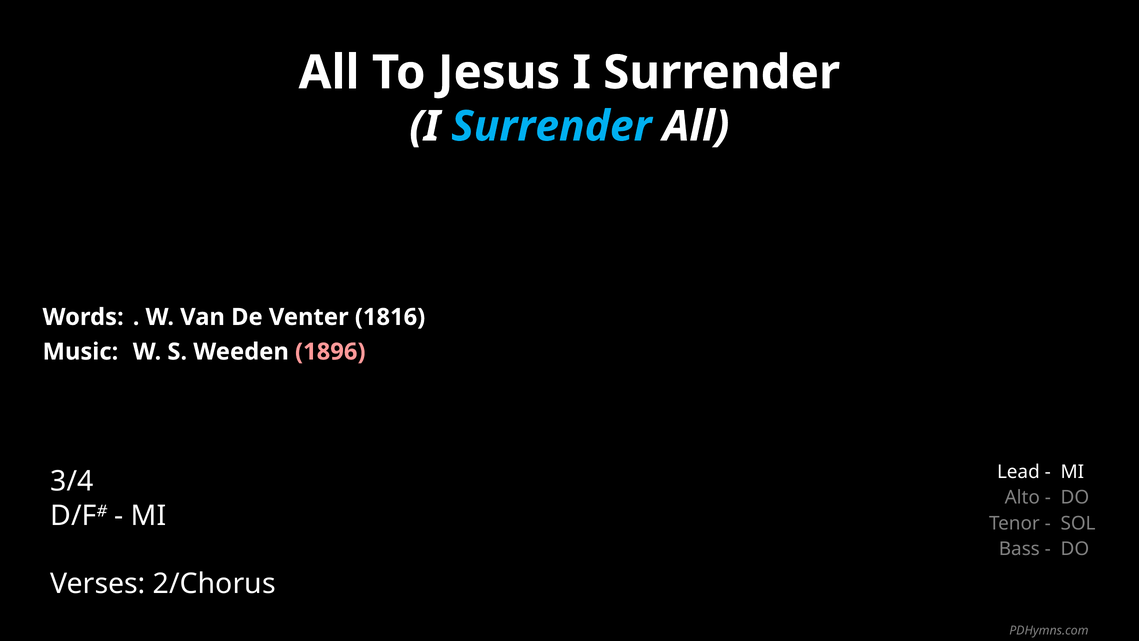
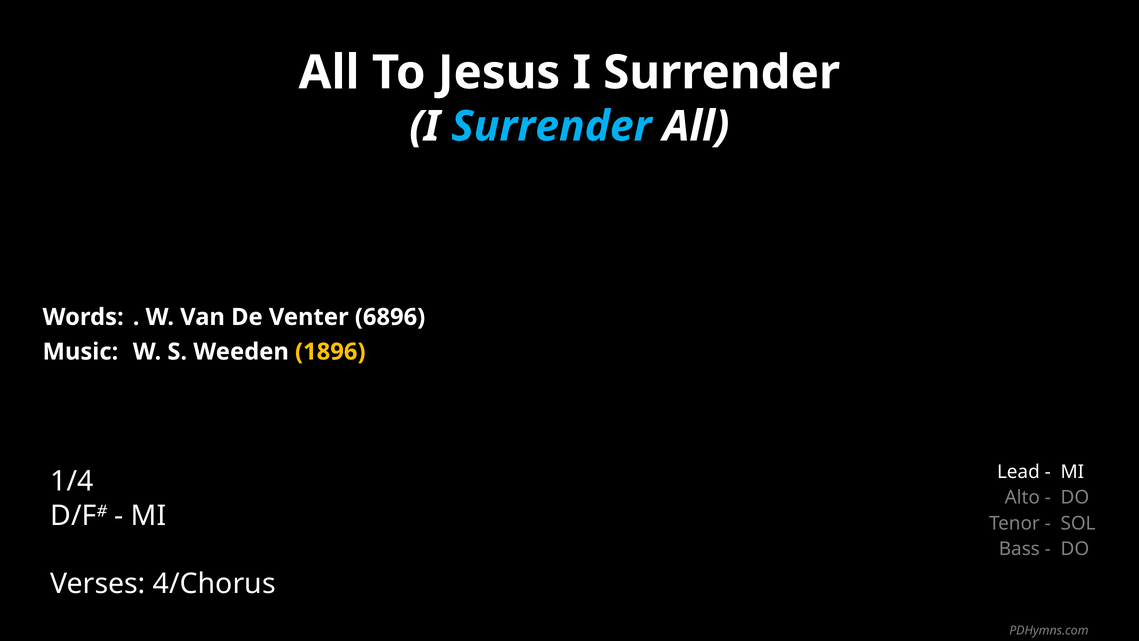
1816: 1816 -> 6896
1896 colour: pink -> yellow
3/4: 3/4 -> 1/4
2/Chorus: 2/Chorus -> 4/Chorus
